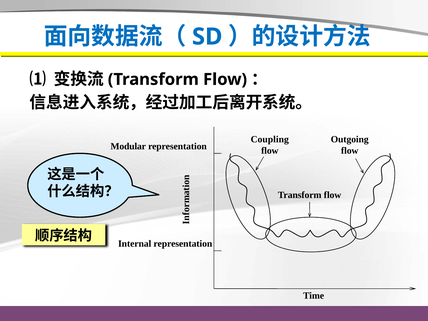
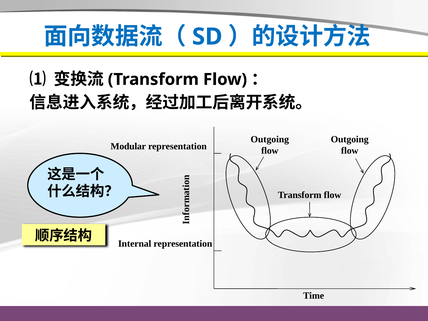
Coupling at (270, 139): Coupling -> Outgoing
